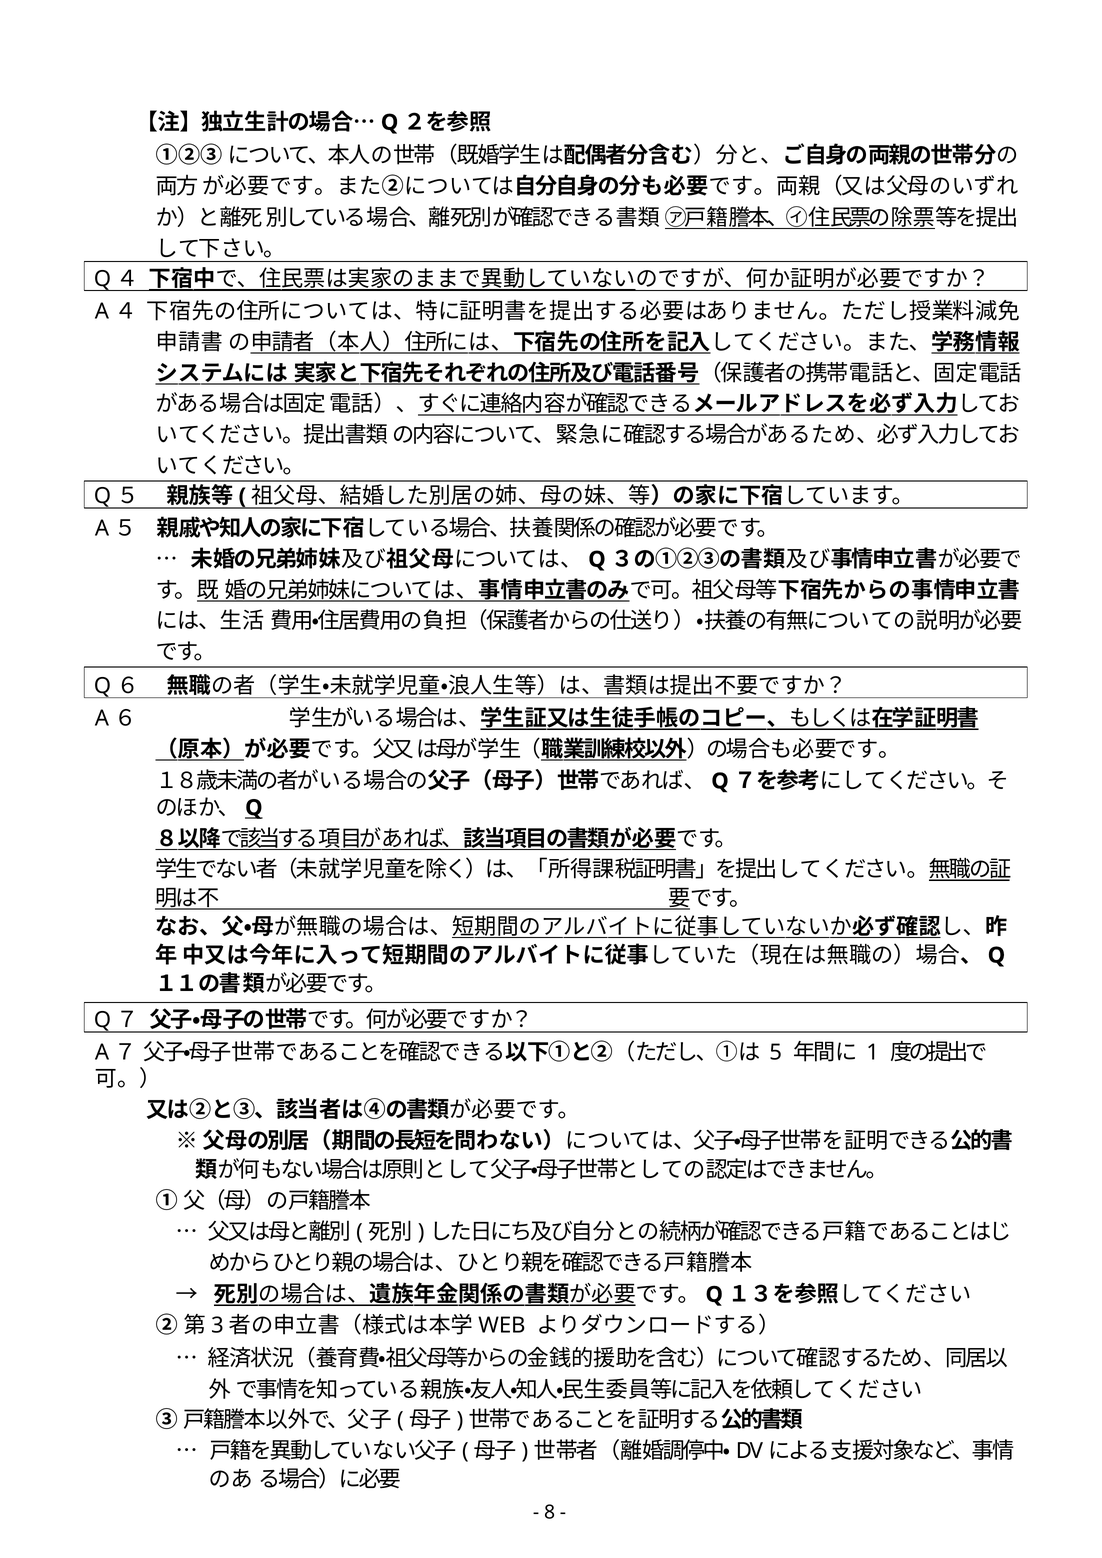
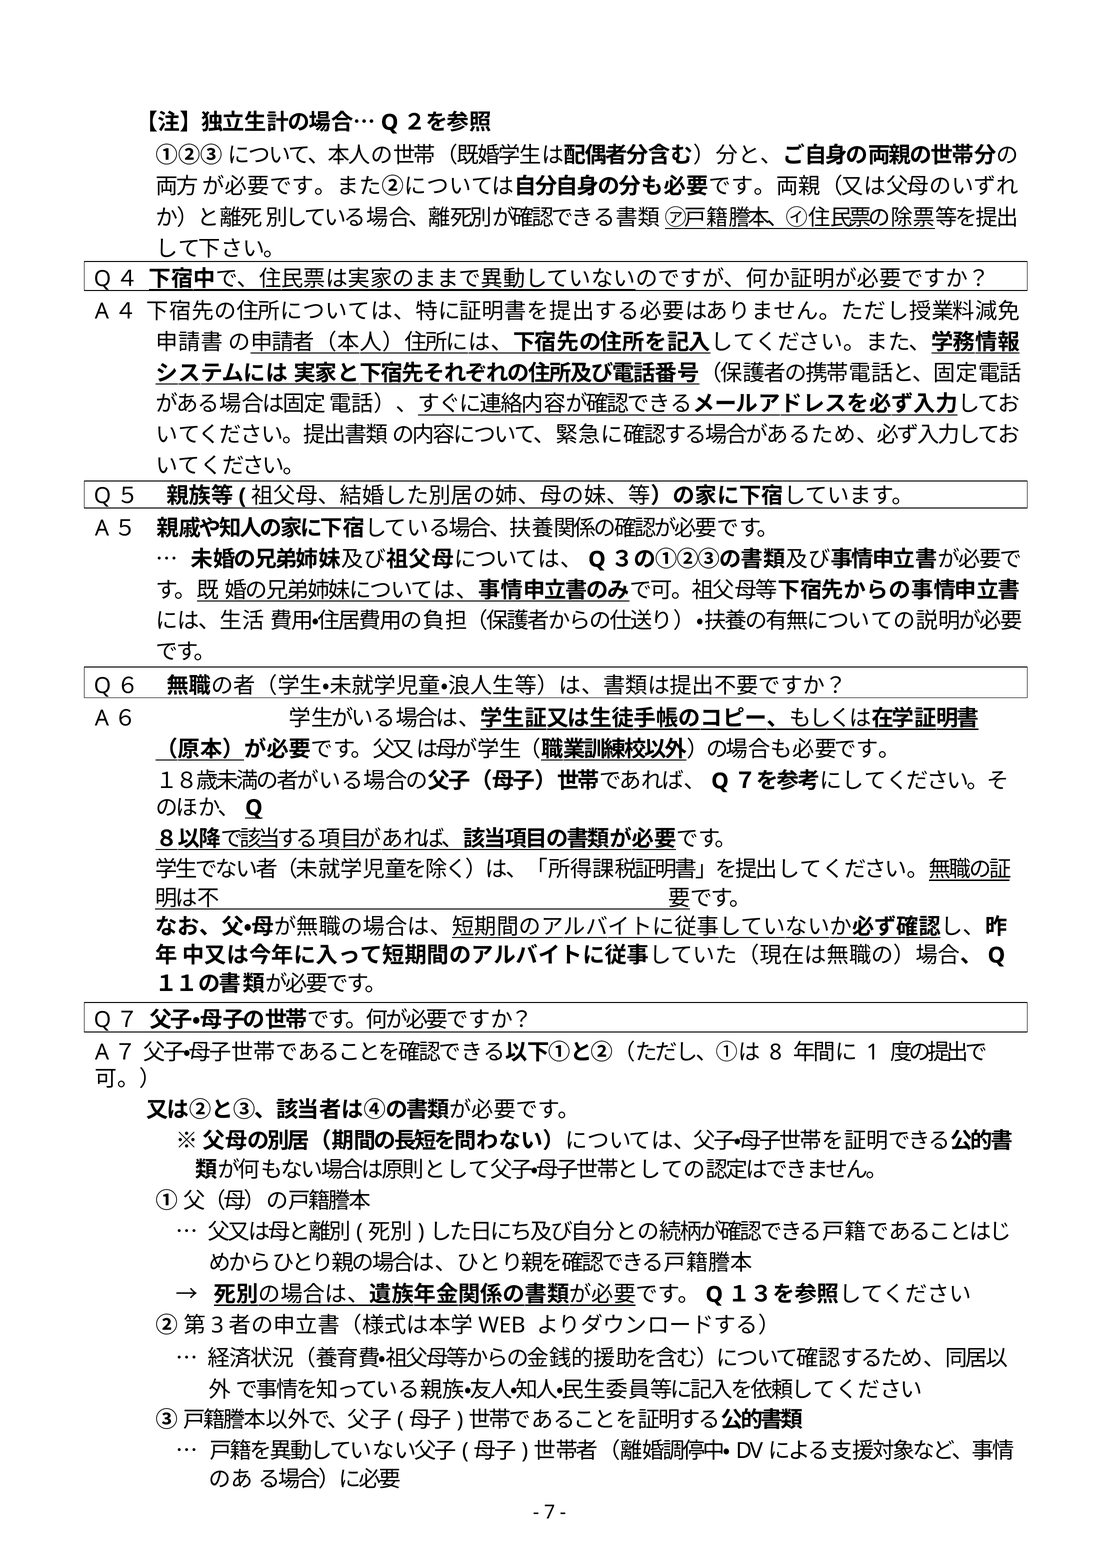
5: 5 -> 8
8: 8 -> 7
